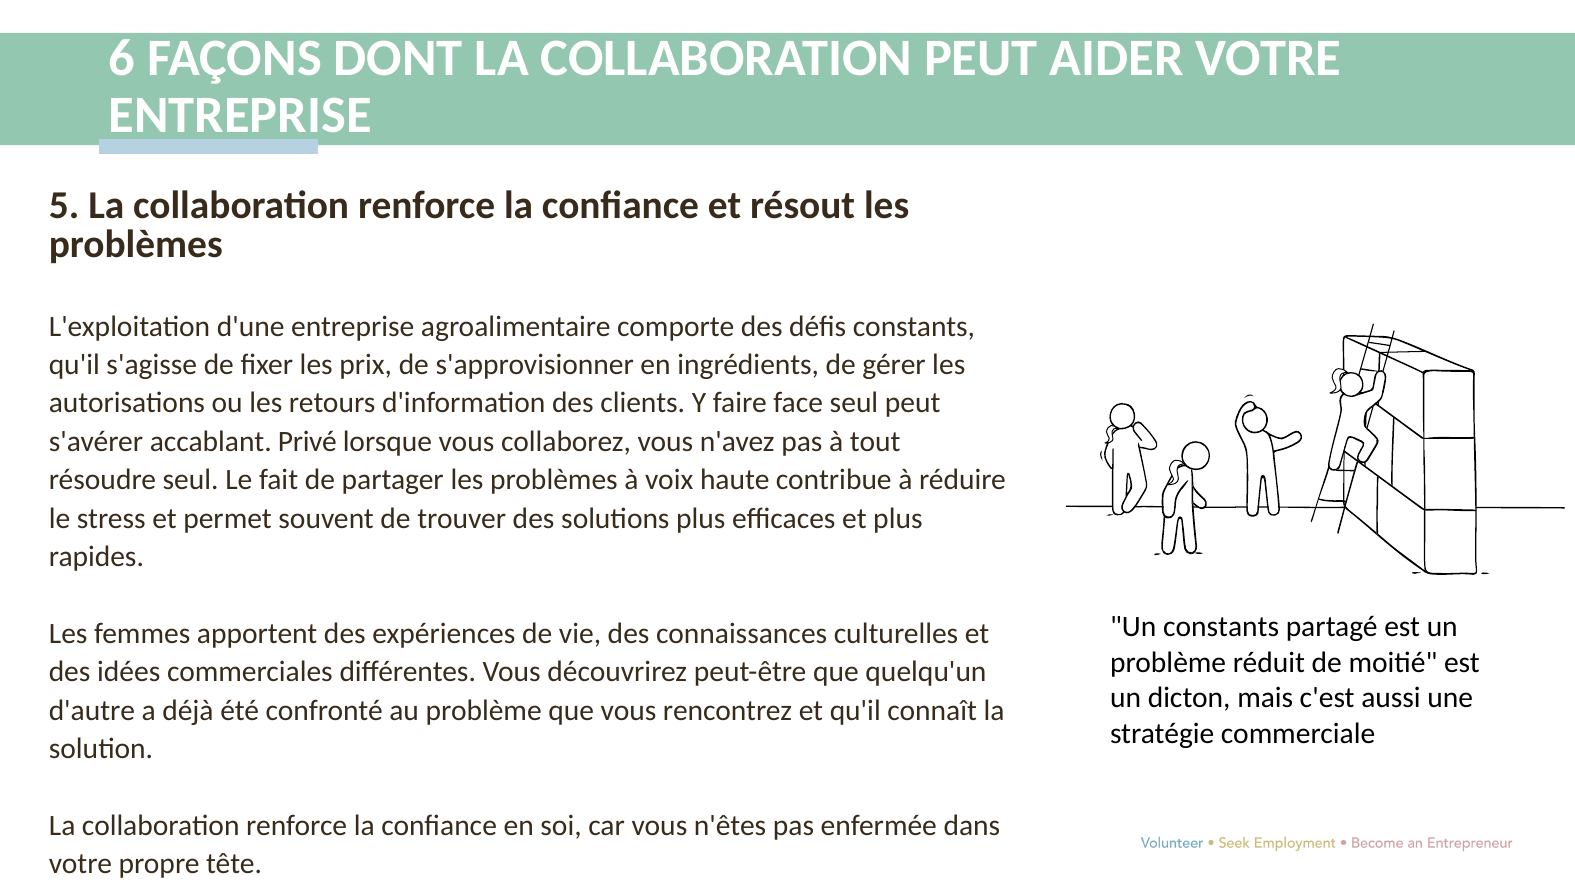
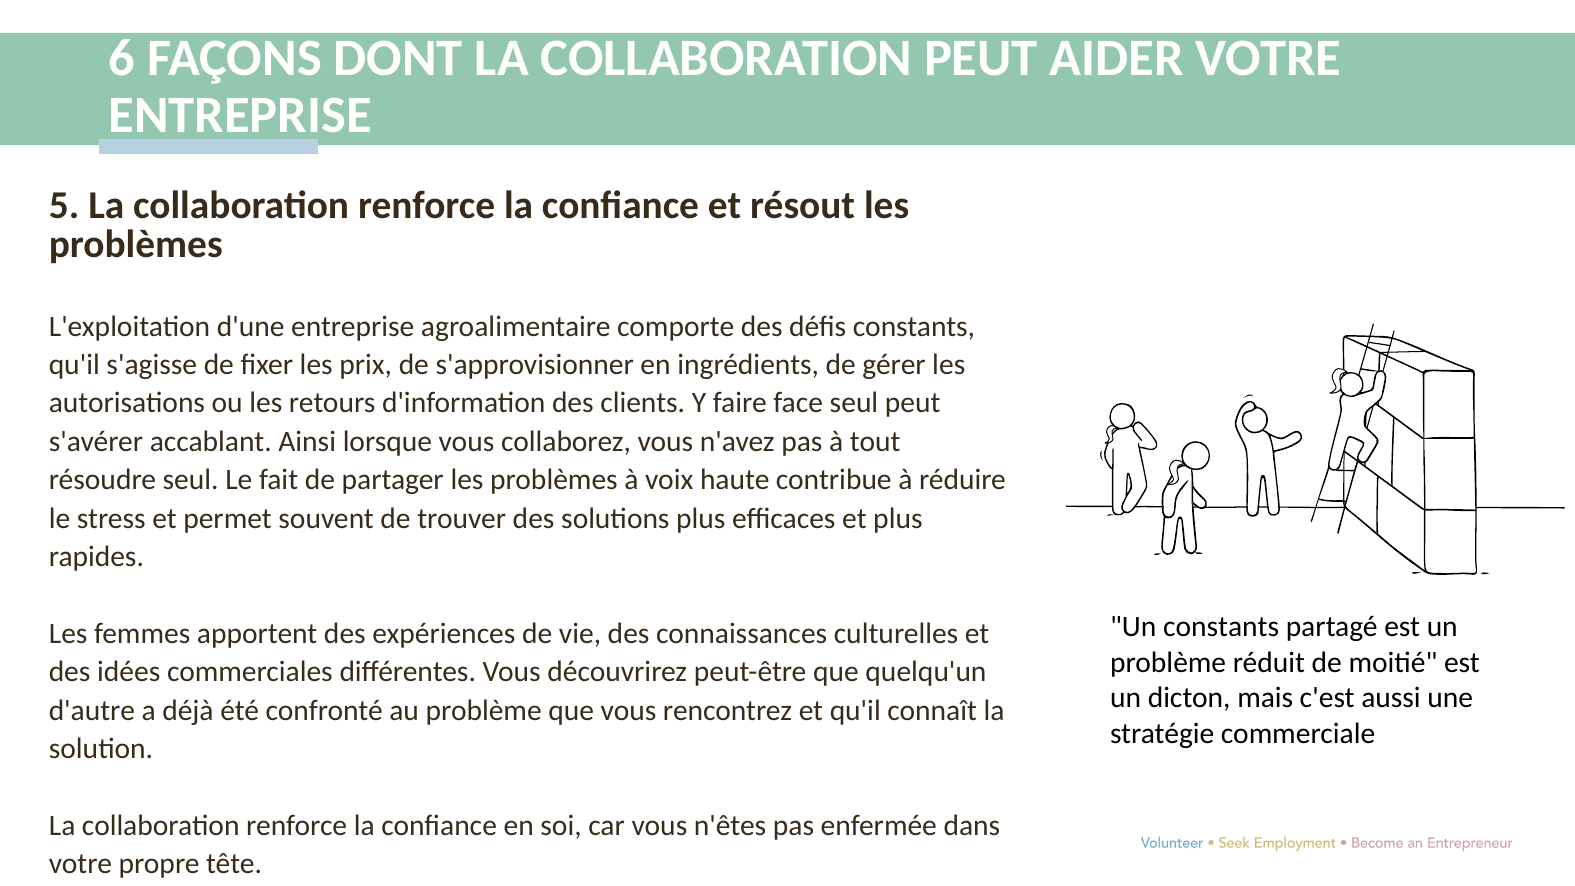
Privé: Privé -> Ainsi
